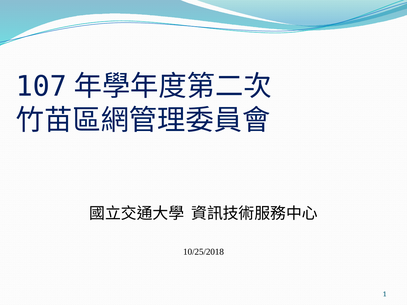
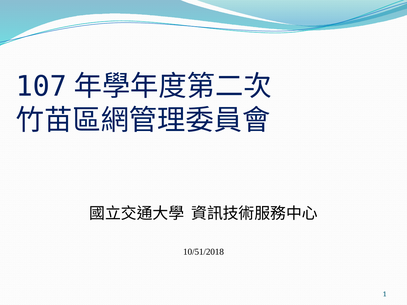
10/25/2018: 10/25/2018 -> 10/51/2018
